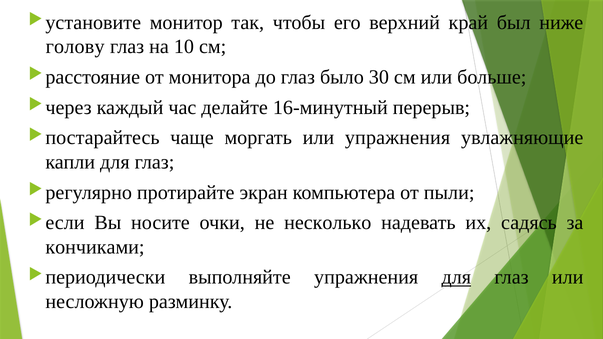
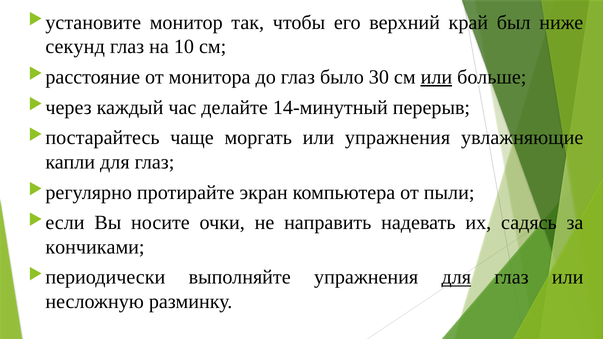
голову: голову -> секунд
или at (436, 77) underline: none -> present
16-минутный: 16-минутный -> 14-минутный
несколько: несколько -> направить
